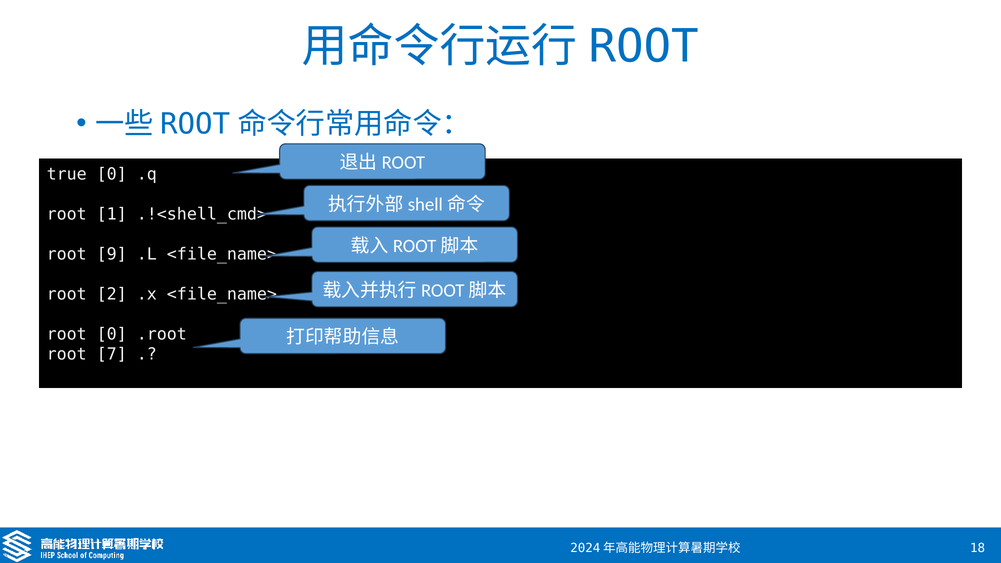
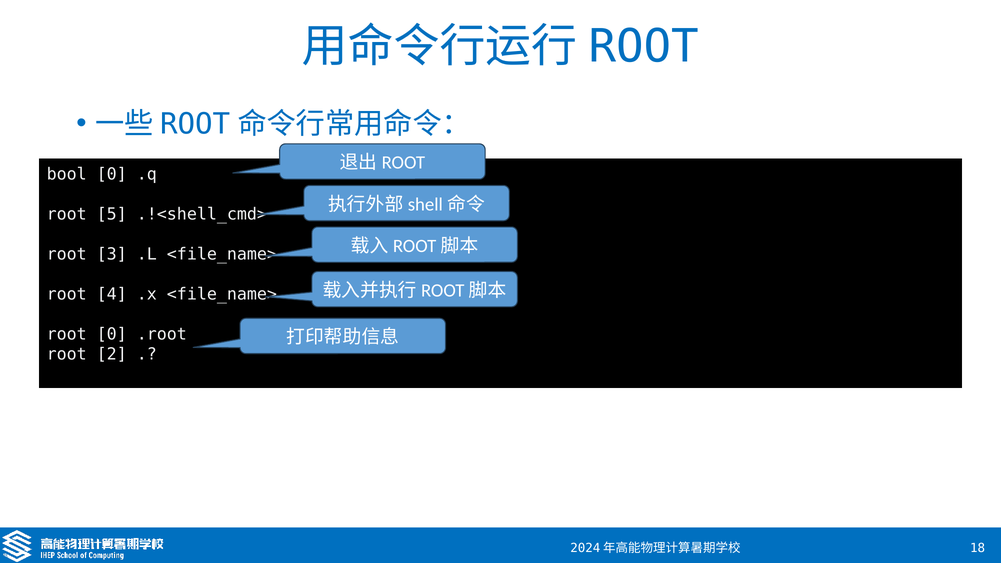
true: true -> bool
1: 1 -> 5
9: 9 -> 3
2: 2 -> 4
7: 7 -> 2
